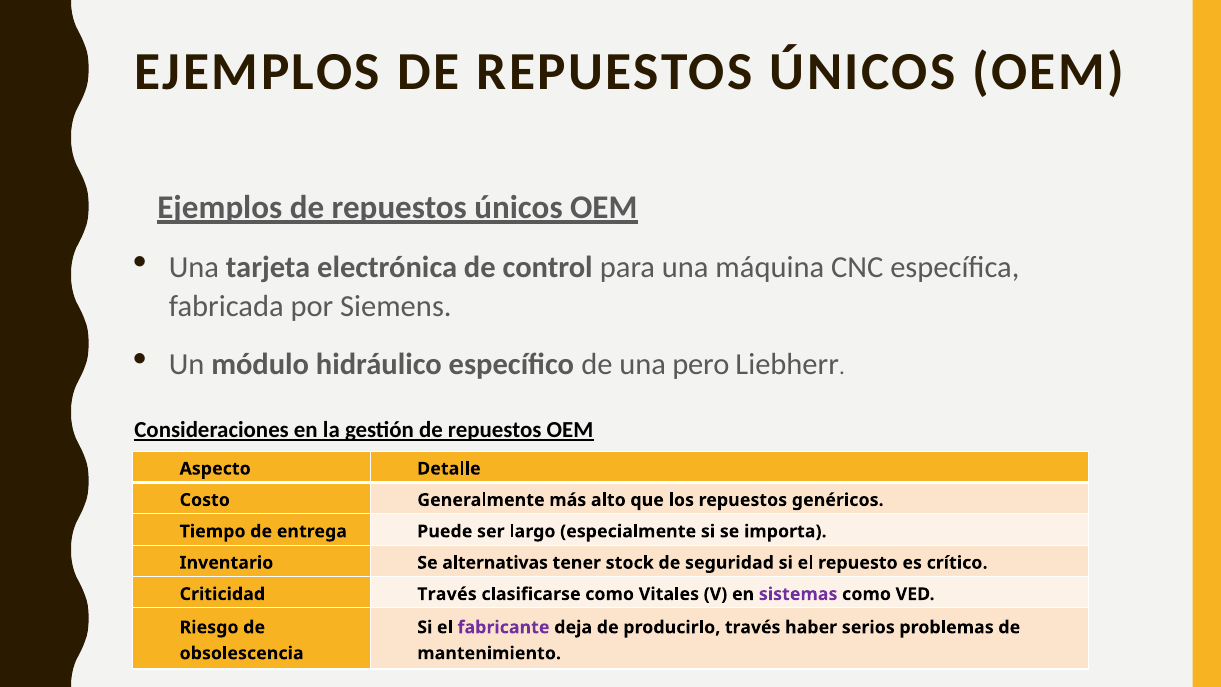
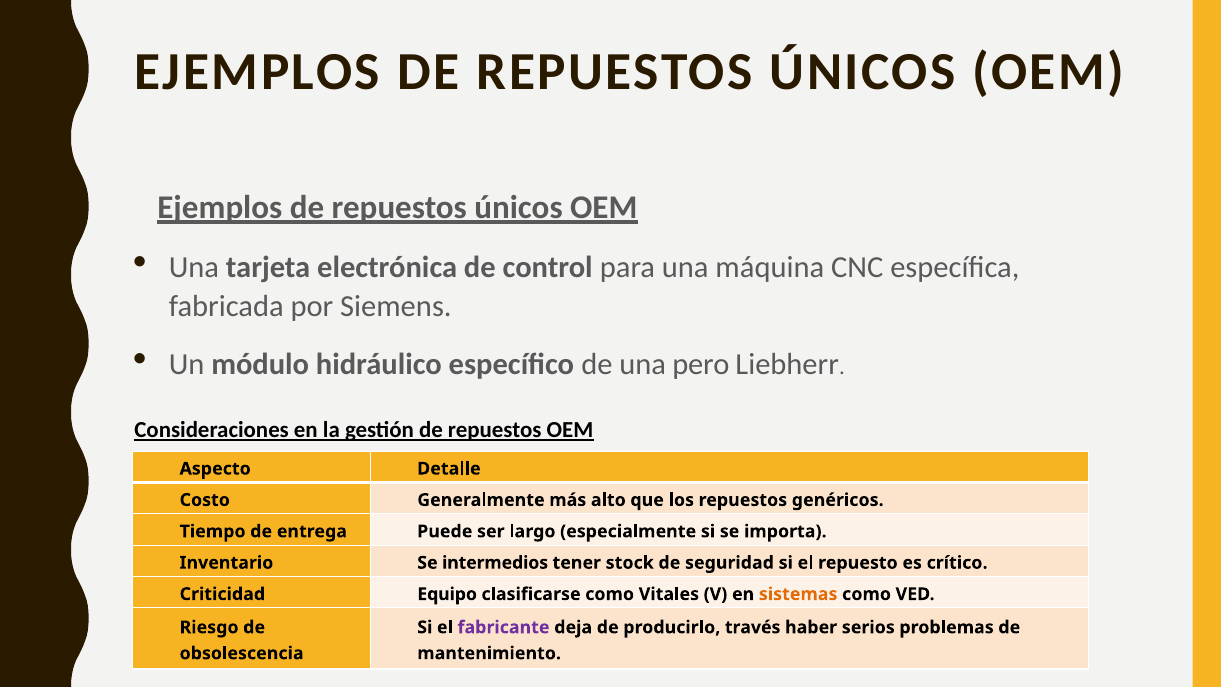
alternativas: alternativas -> intermedios
Criticidad Través: Través -> Equipo
sistemas colour: purple -> orange
